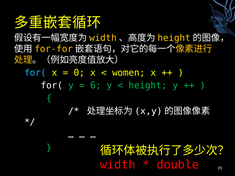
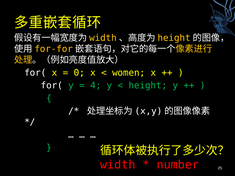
for( at (35, 73) colour: light blue -> white
6: 6 -> 4
double: double -> number
